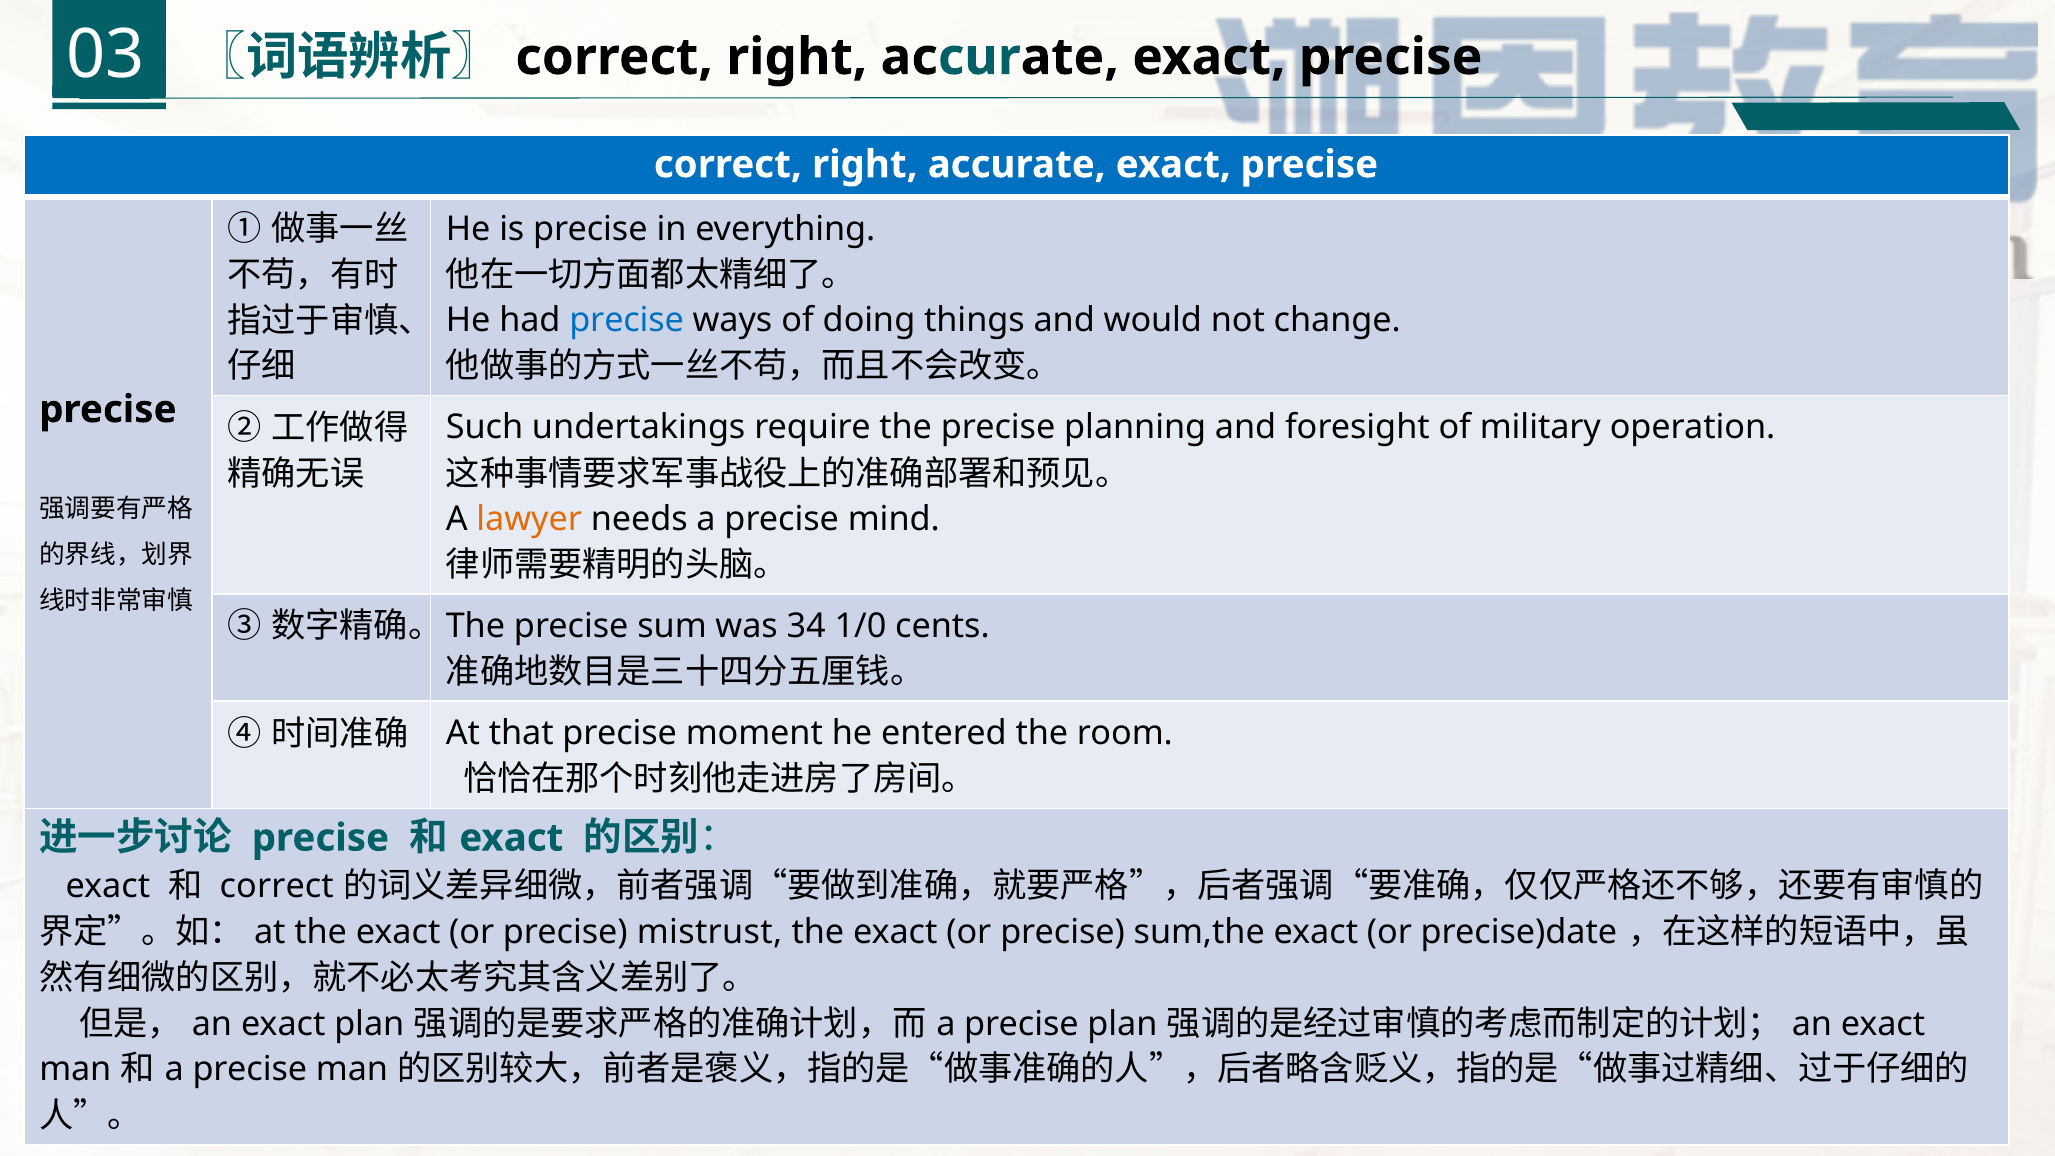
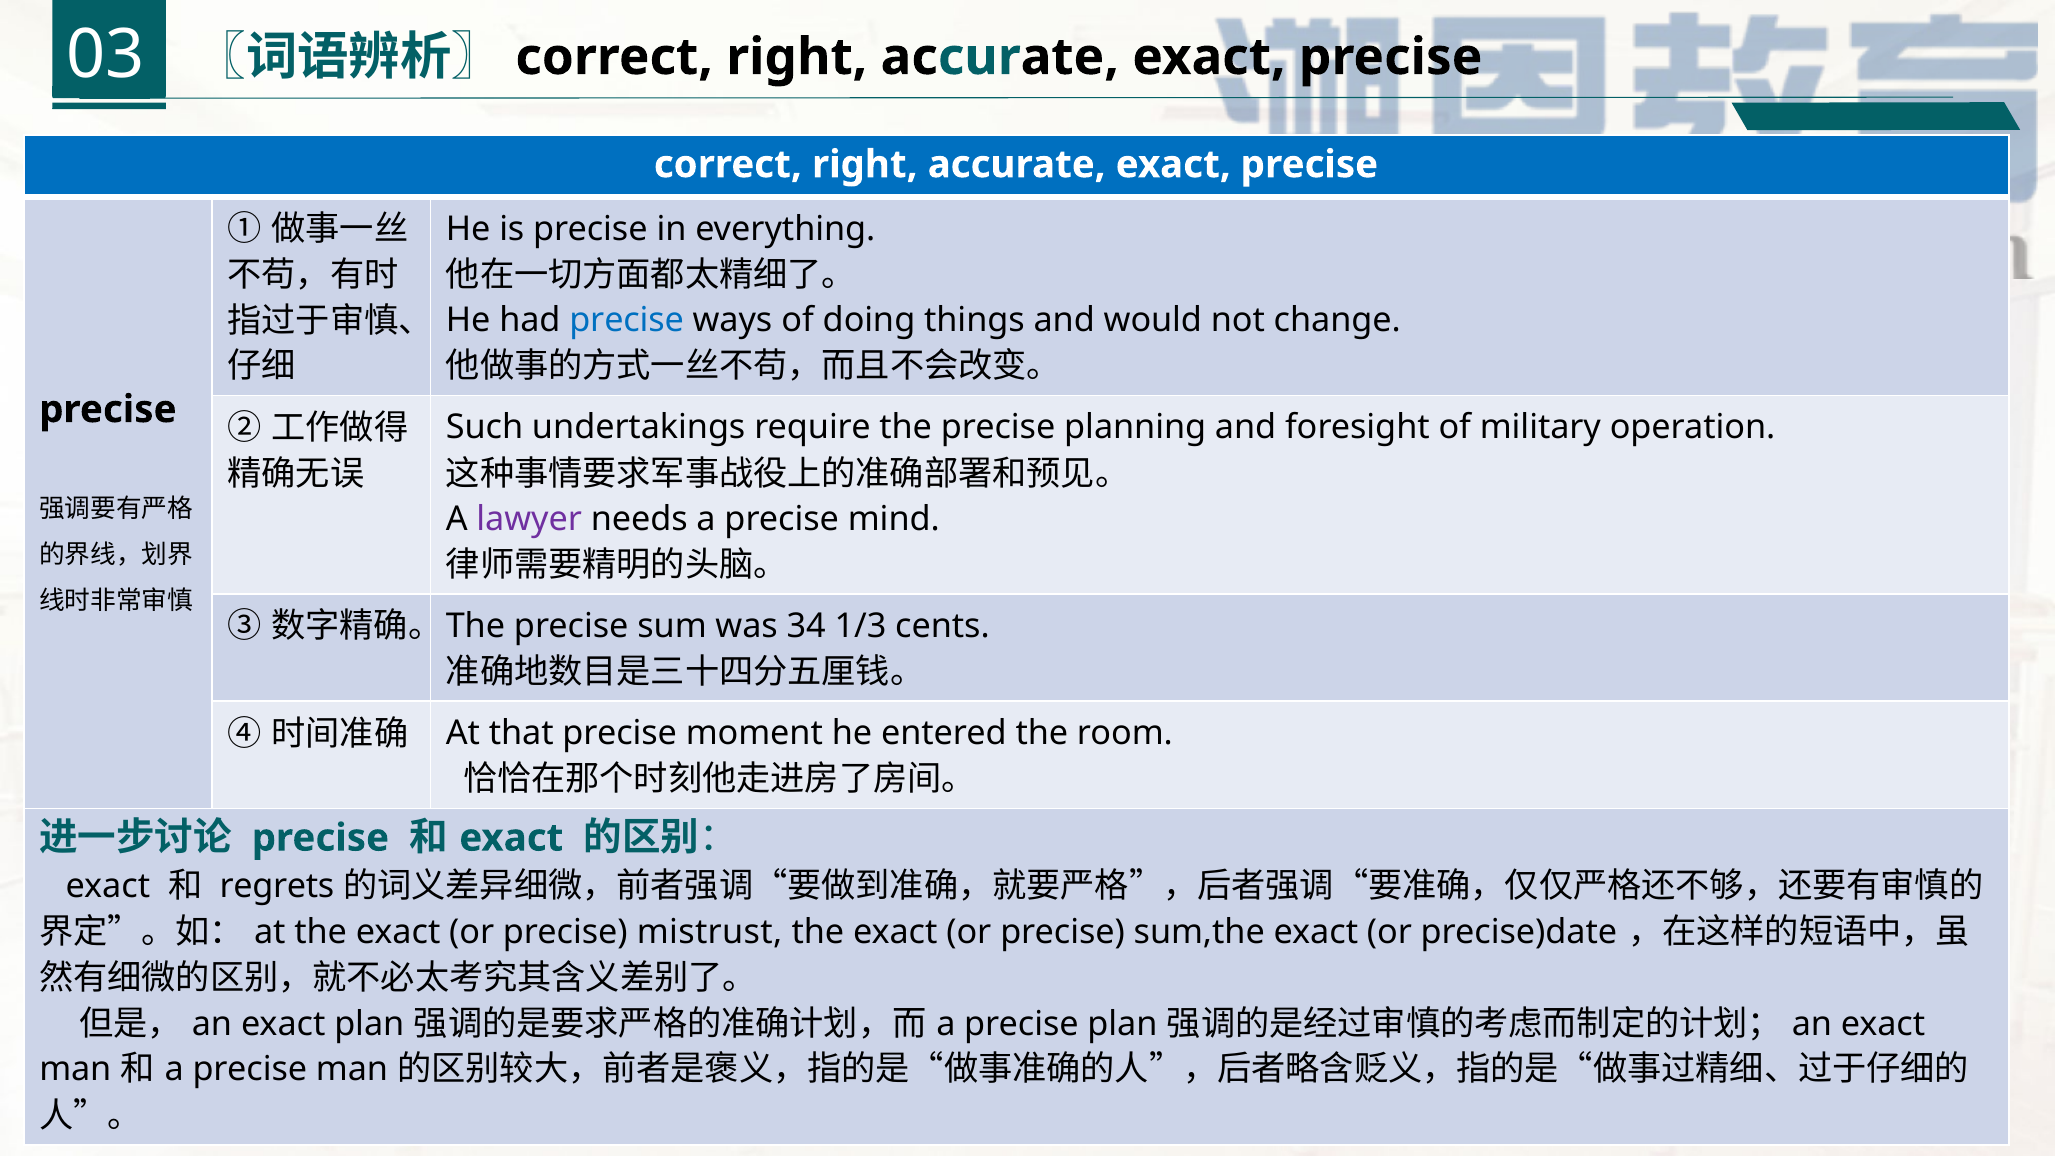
lawyer colour: orange -> purple
1/0: 1/0 -> 1/3
correct at (277, 886): correct -> regrets
